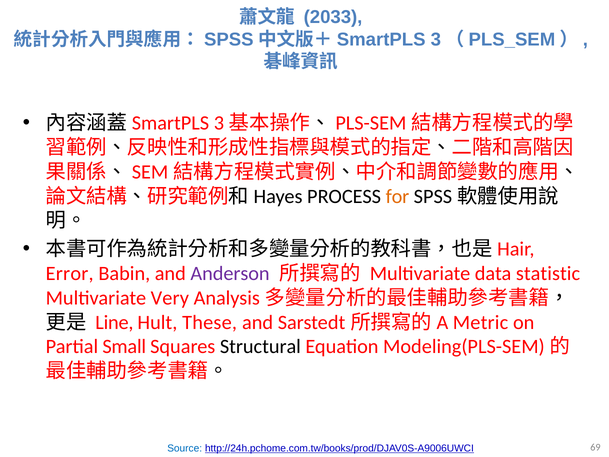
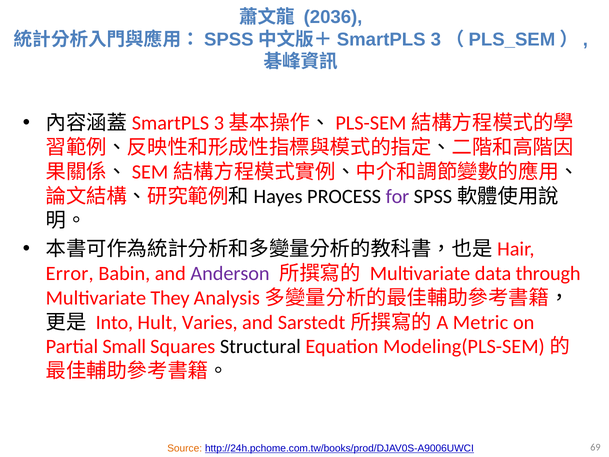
2033: 2033 -> 2036
for colour: orange -> purple
statistic: statistic -> through
Very: Very -> They
Line: Line -> Into
These: These -> Varies
Source colour: blue -> orange
